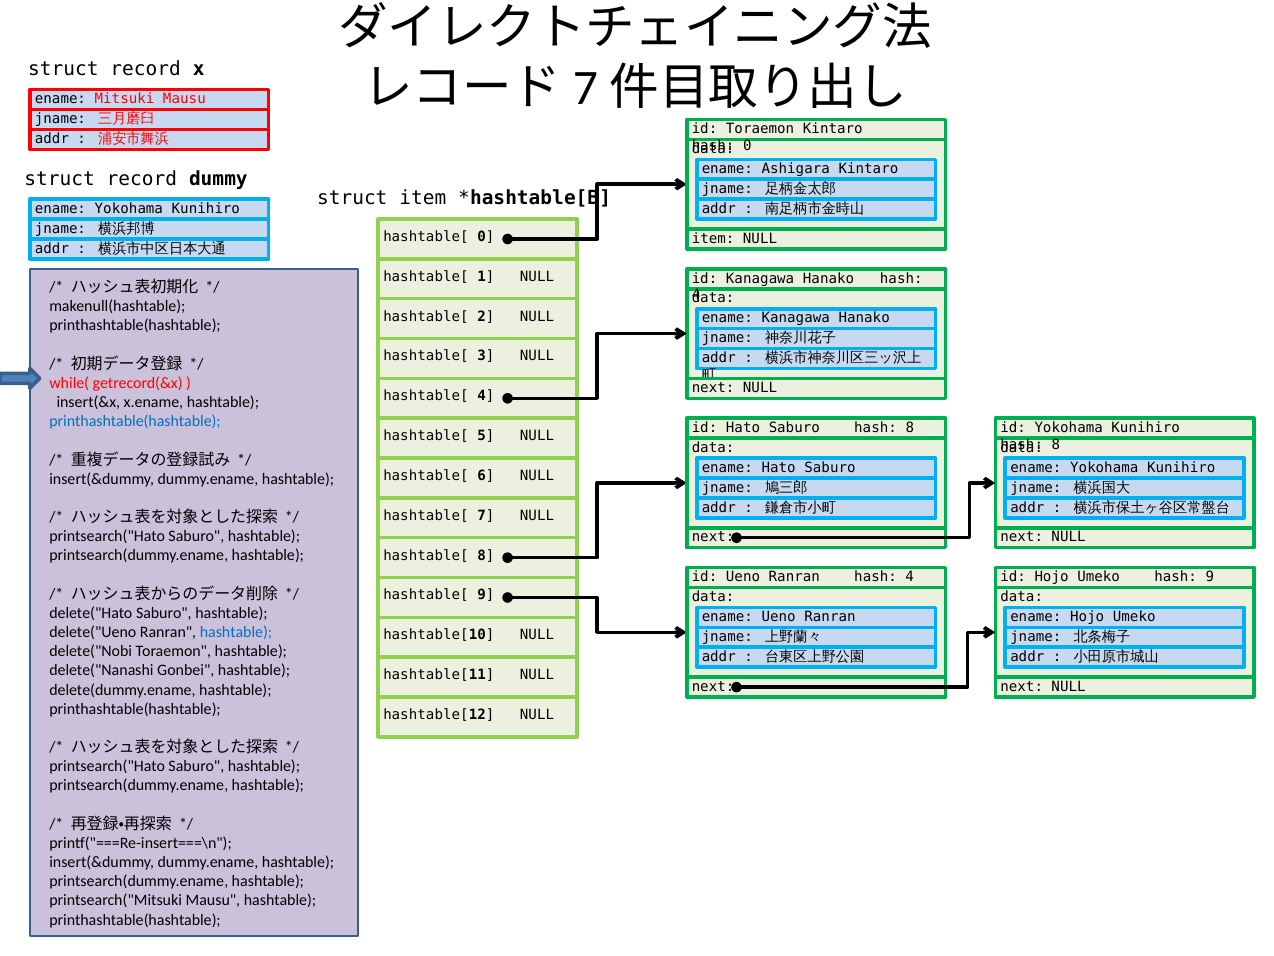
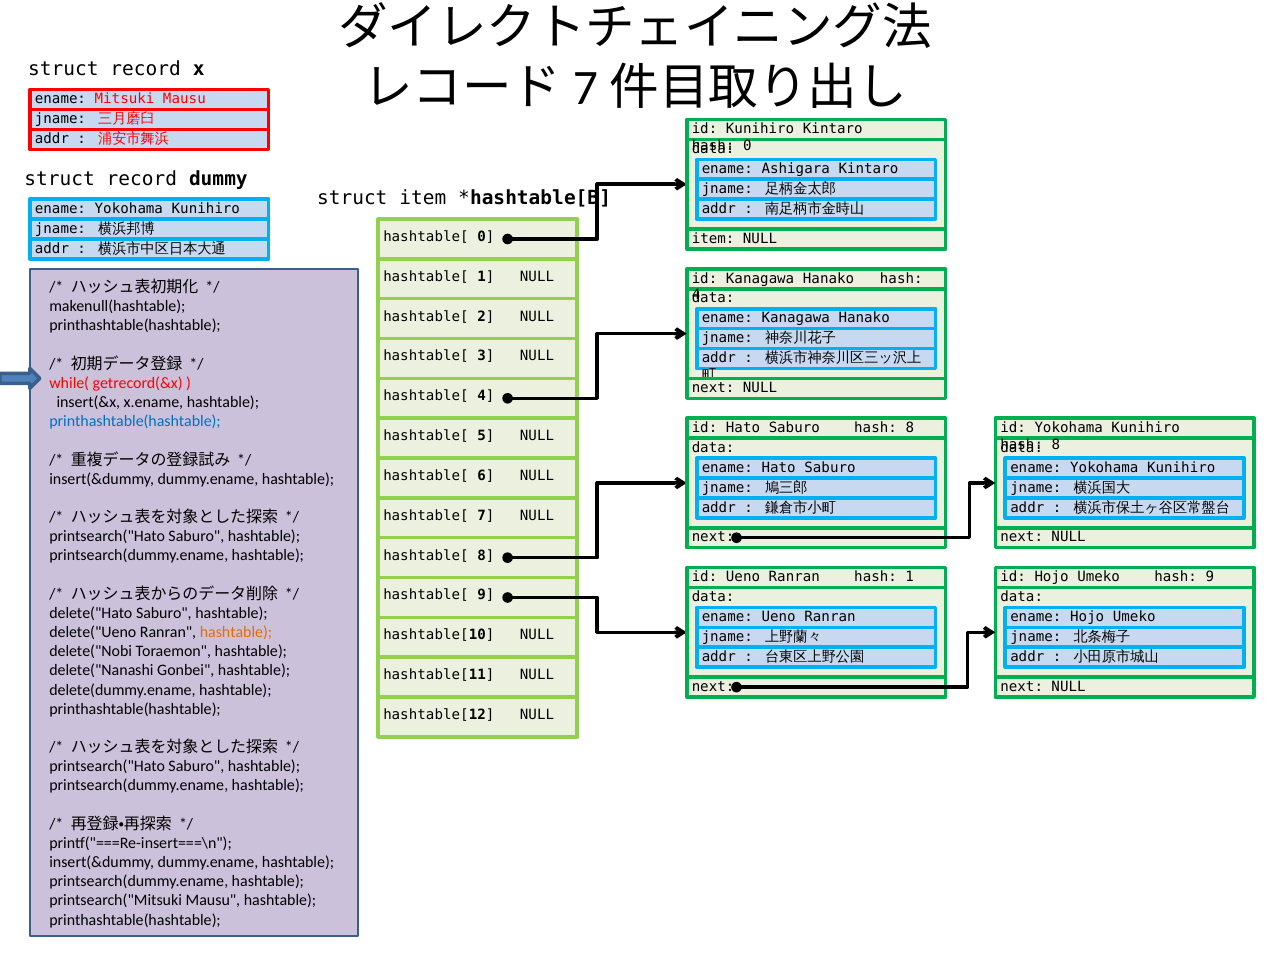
id Toraemon: Toraemon -> Kunihiro
Ranran hash 4: 4 -> 1
hashtable at (236, 632) colour: blue -> orange
